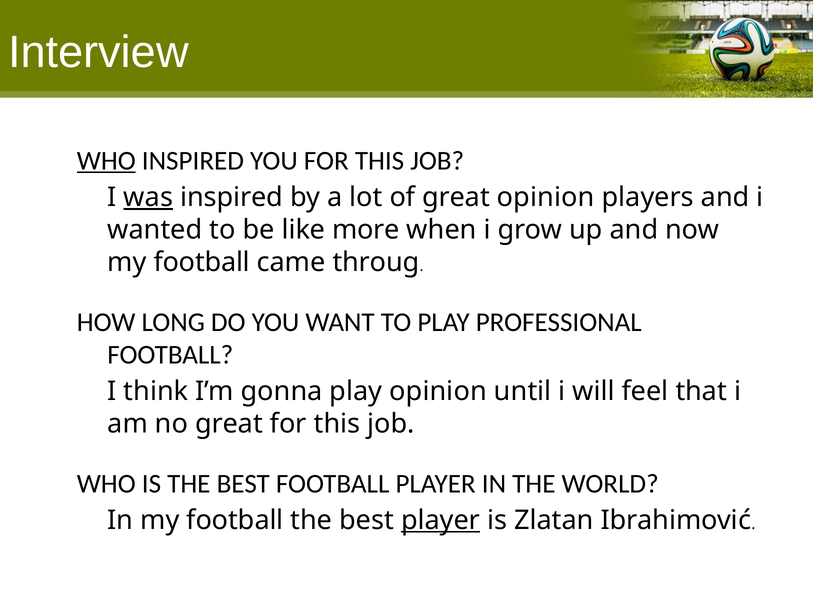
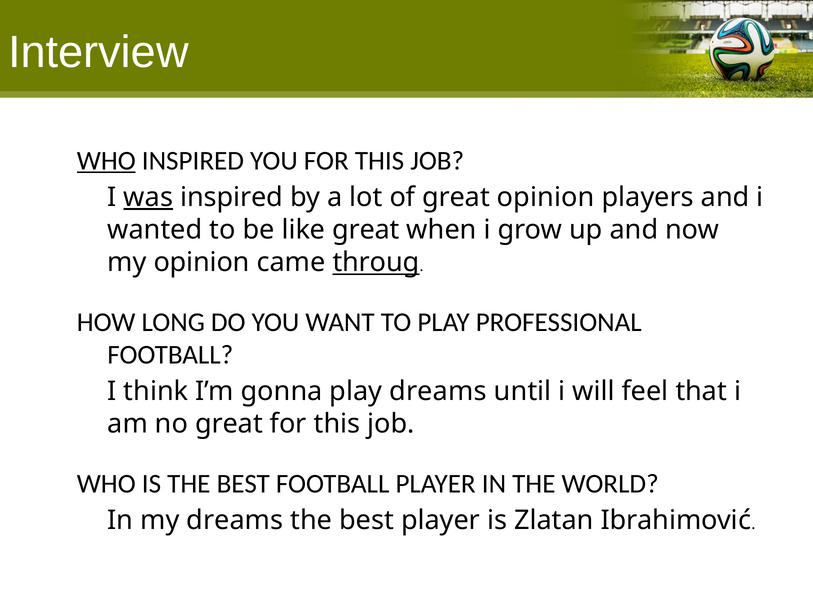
like more: more -> great
football at (202, 262): football -> opinion
throug underline: none -> present
play opinion: opinion -> dreams
In my football: football -> dreams
player at (441, 520) underline: present -> none
